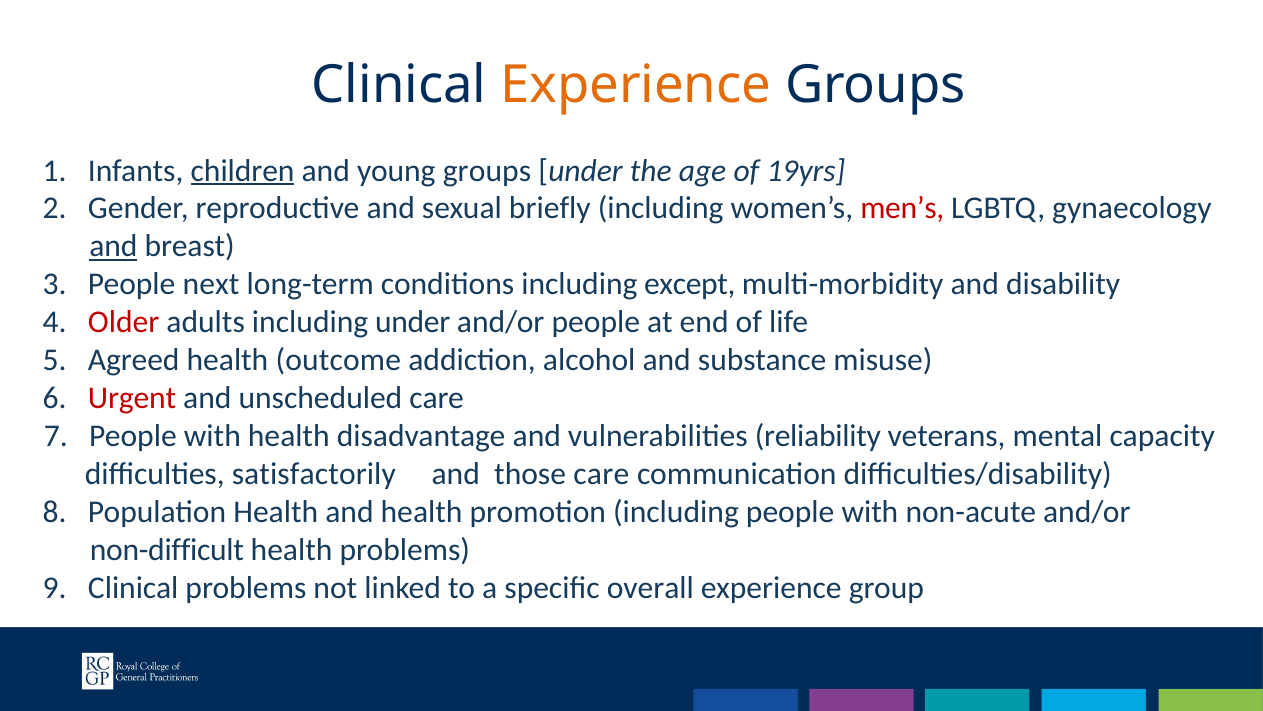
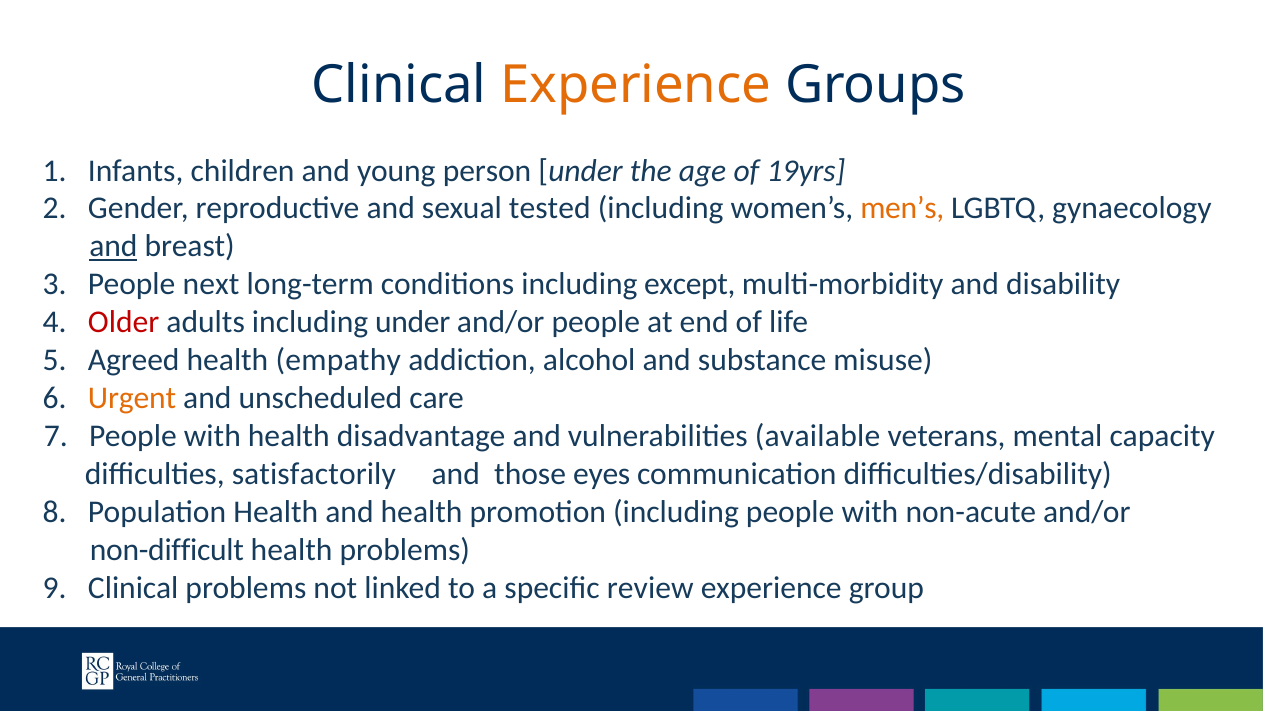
children underline: present -> none
young groups: groups -> person
briefly: briefly -> tested
men’s colour: red -> orange
outcome: outcome -> empathy
Urgent colour: red -> orange
reliability: reliability -> available
those care: care -> eyes
overall: overall -> review
